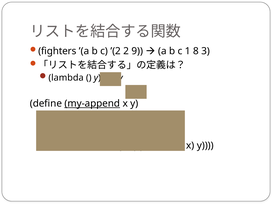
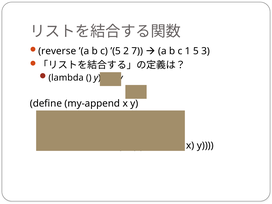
fighters: fighters -> reverse
’(2: ’(2 -> ’(5
9: 9 -> 7
8: 8 -> 5
my-append at (92, 104) underline: present -> none
